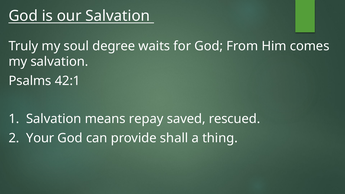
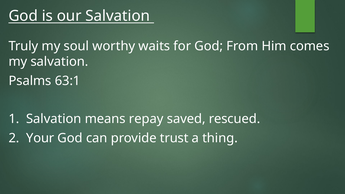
degree: degree -> worthy
42:1: 42:1 -> 63:1
shall: shall -> trust
